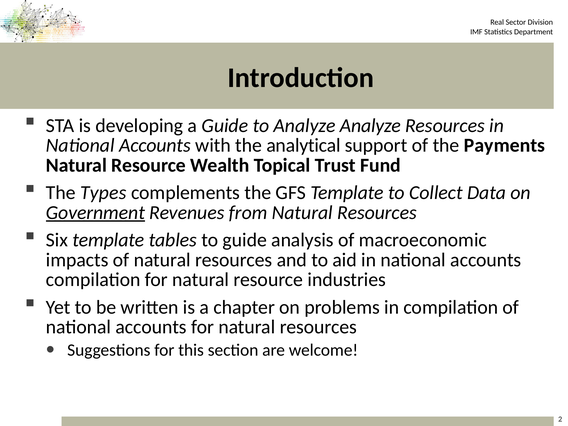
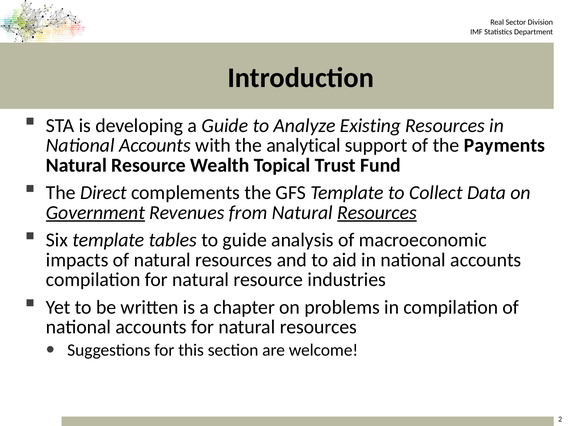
Analyze Analyze: Analyze -> Existing
Types: Types -> Direct
Resources at (377, 213) underline: none -> present
